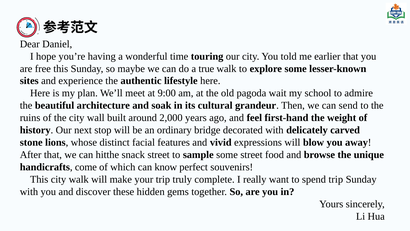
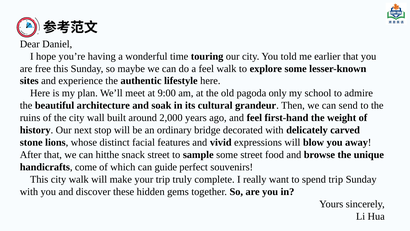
a true: true -> feel
wait: wait -> only
know: know -> guide
